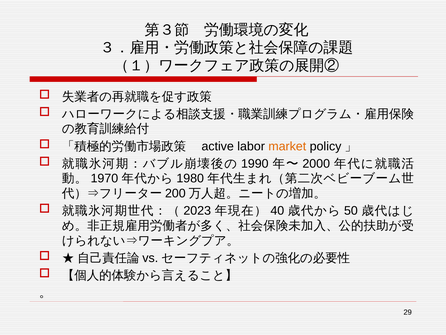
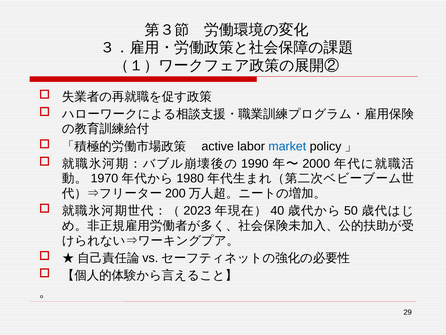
market colour: orange -> blue
